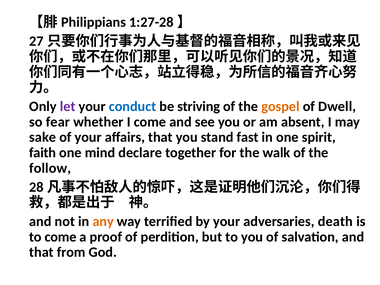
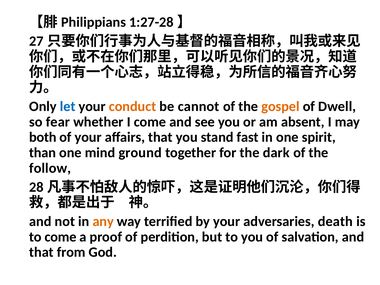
let colour: purple -> blue
conduct colour: blue -> orange
striving: striving -> cannot
sake: sake -> both
faith: faith -> than
declare: declare -> ground
walk: walk -> dark
